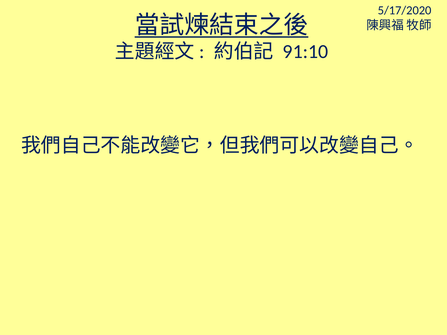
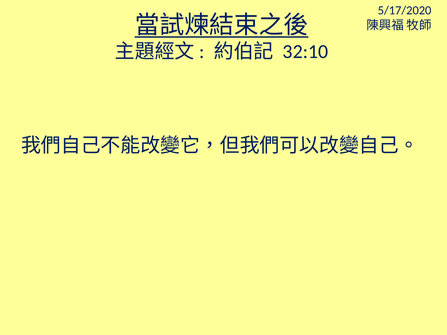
91:10: 91:10 -> 32:10
